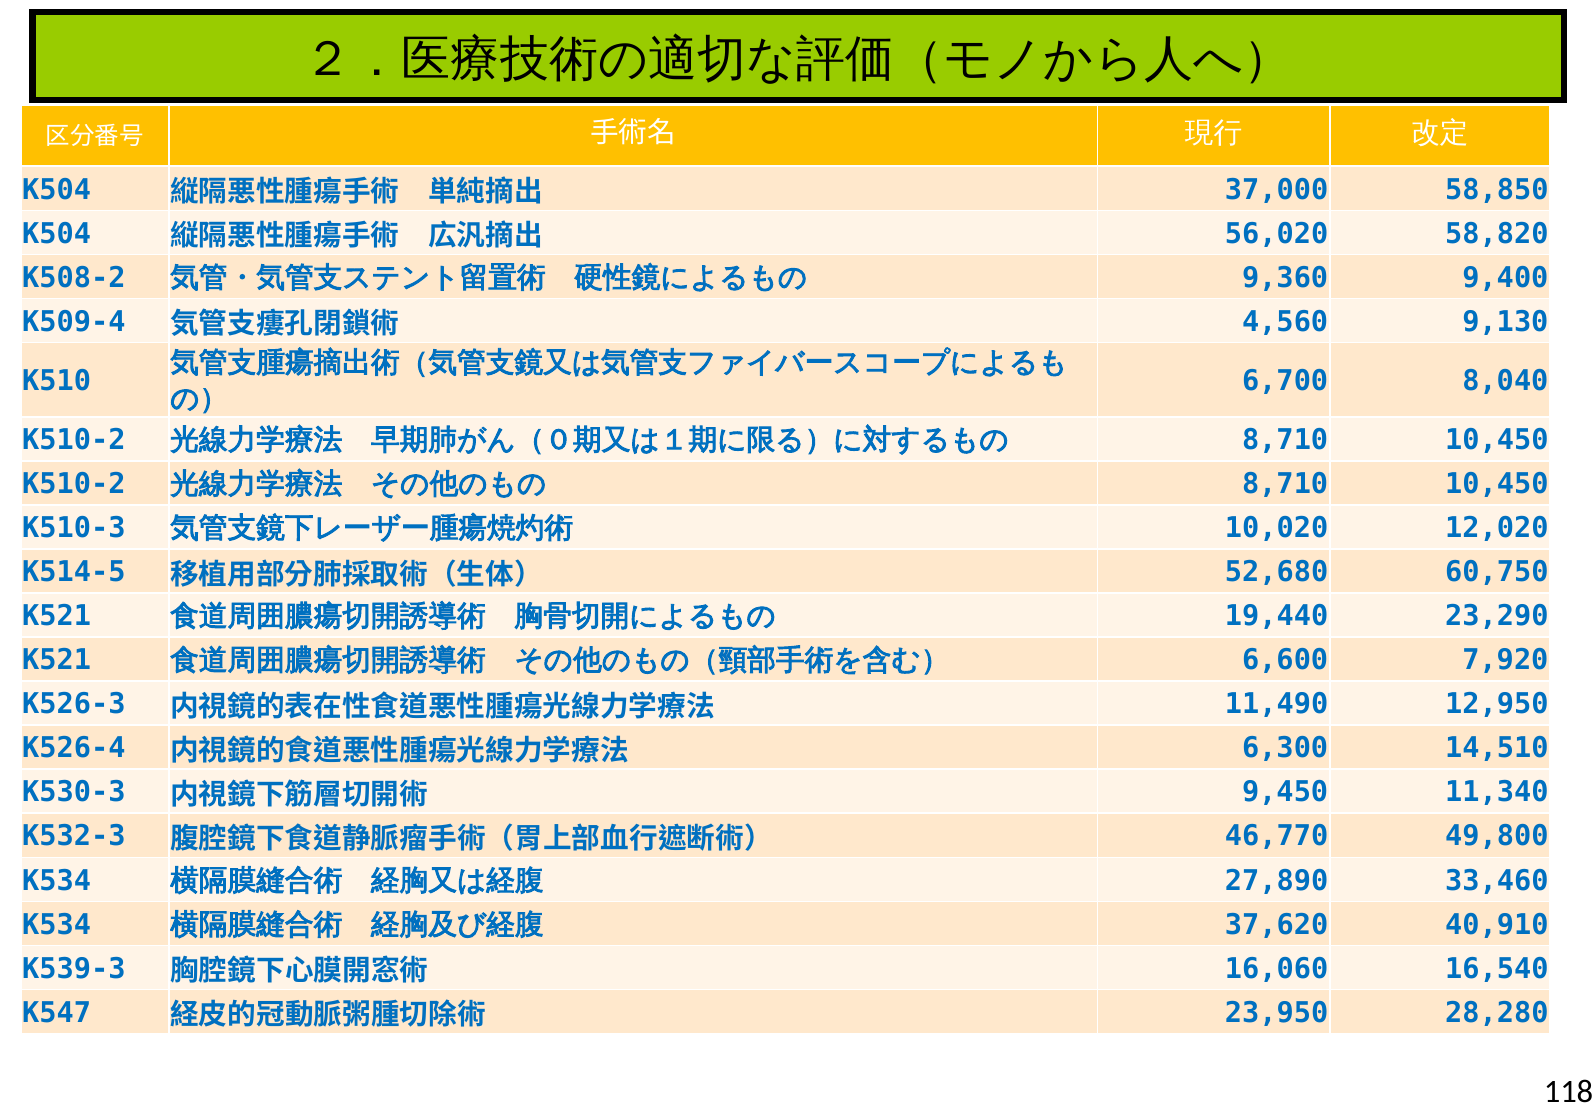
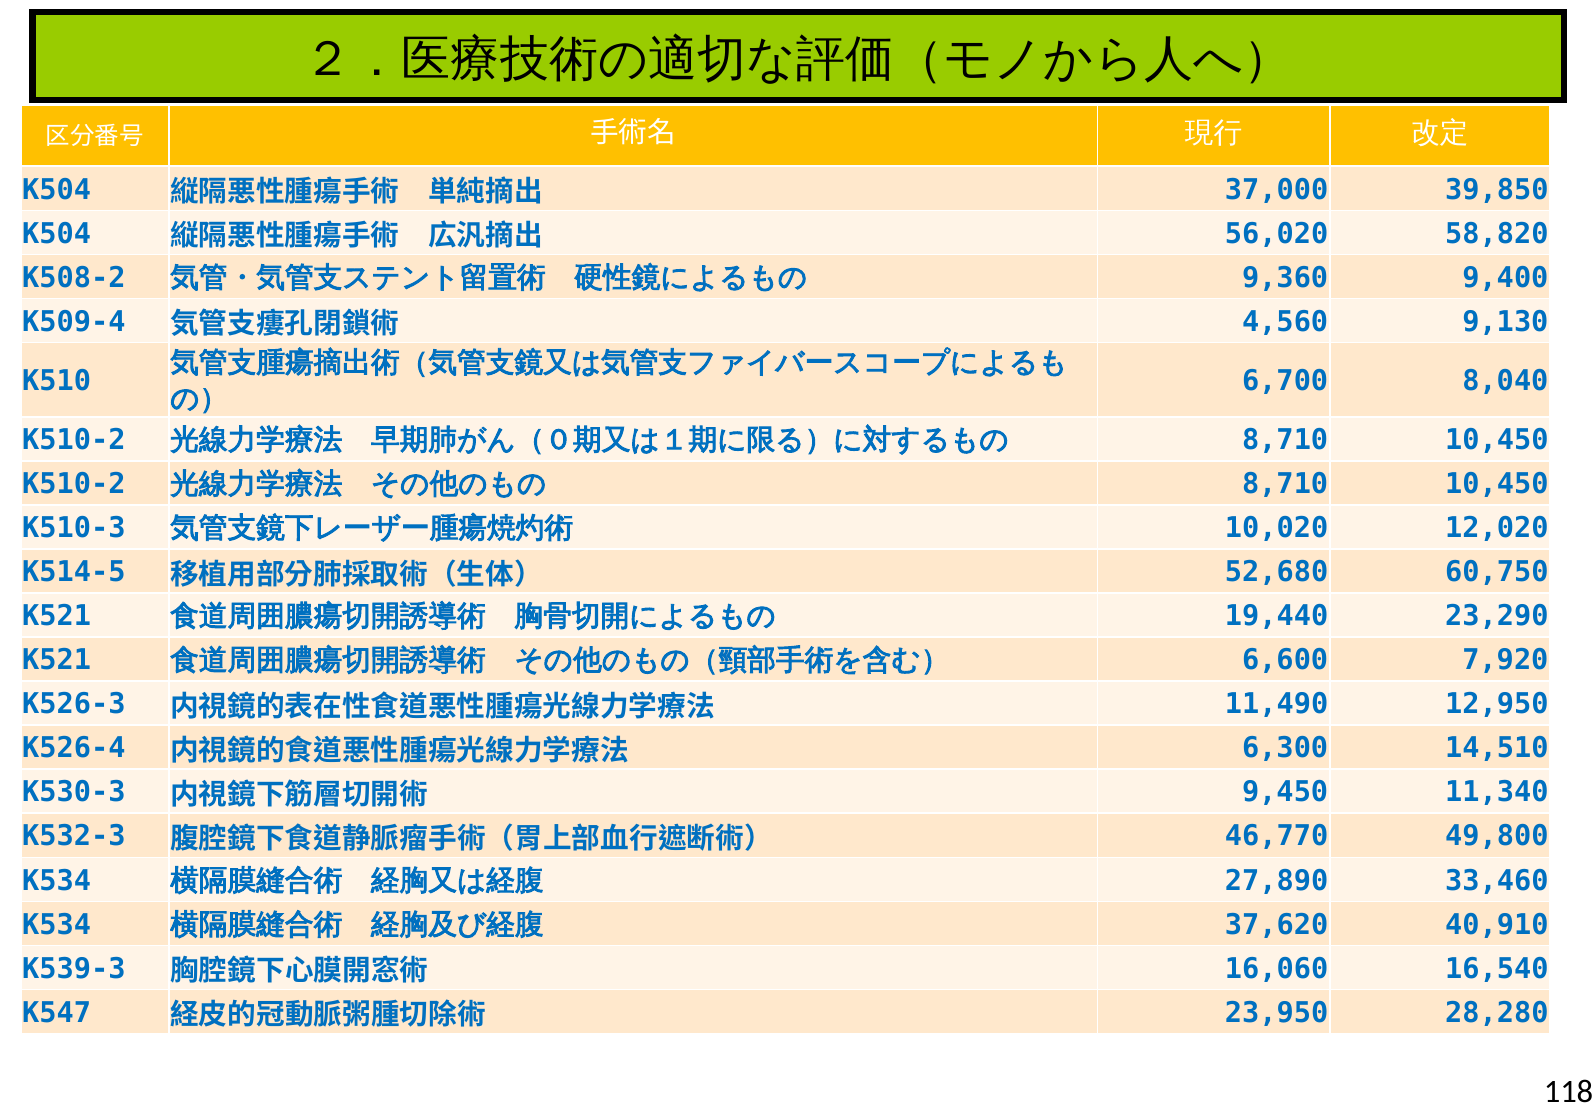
58,850: 58,850 -> 39,850
